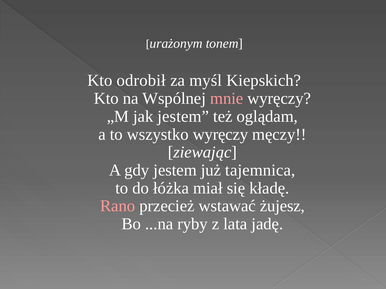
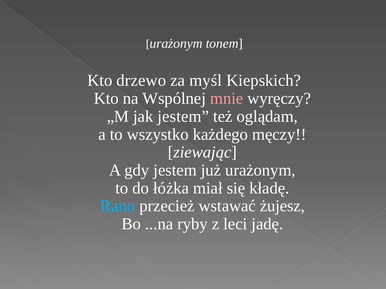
odrobił: odrobił -> drzewo
wszystko wyręczy: wyręczy -> każdego
już tajemnica: tajemnica -> urażonym
Rano colour: pink -> light blue
lata: lata -> leci
